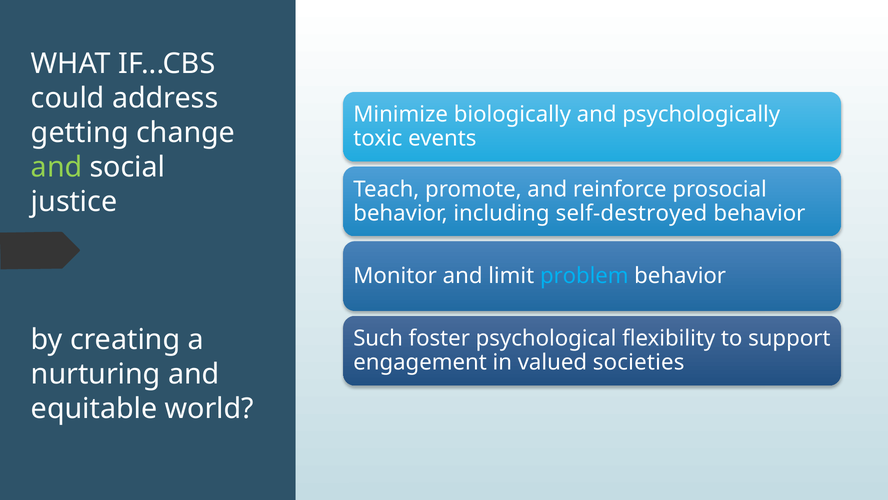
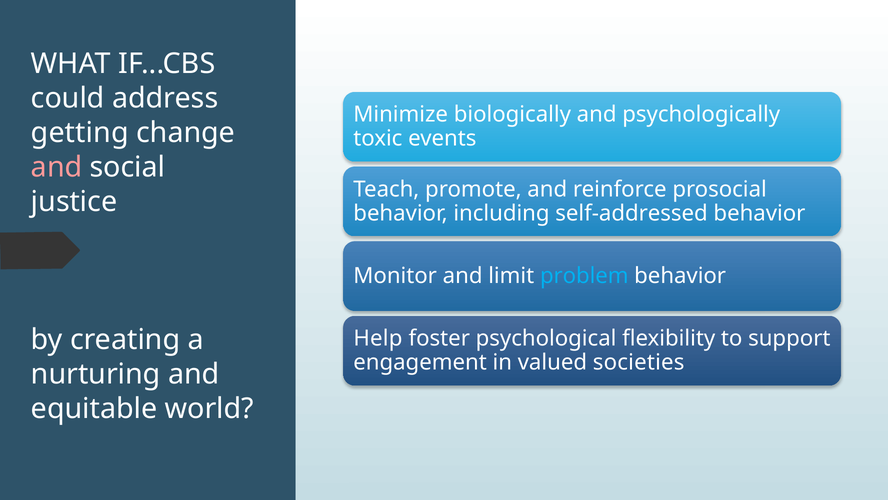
and at (57, 167) colour: light green -> pink
self-destroyed: self-destroyed -> self-addressed
Such: Such -> Help
